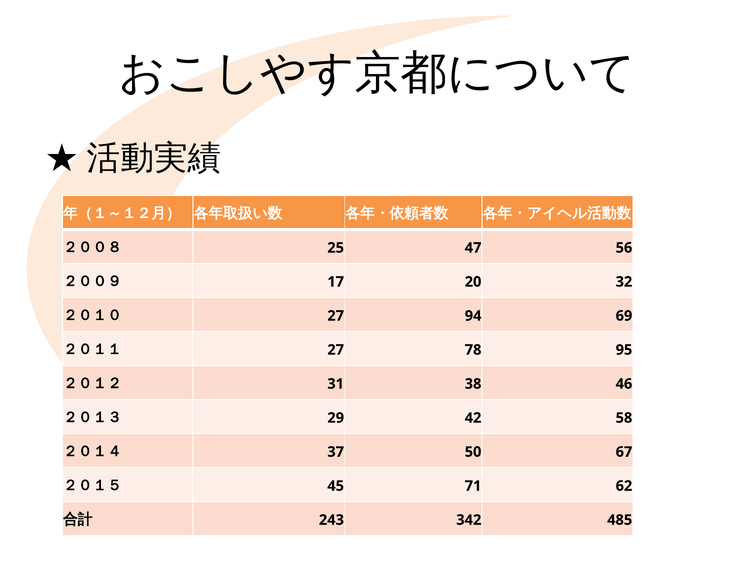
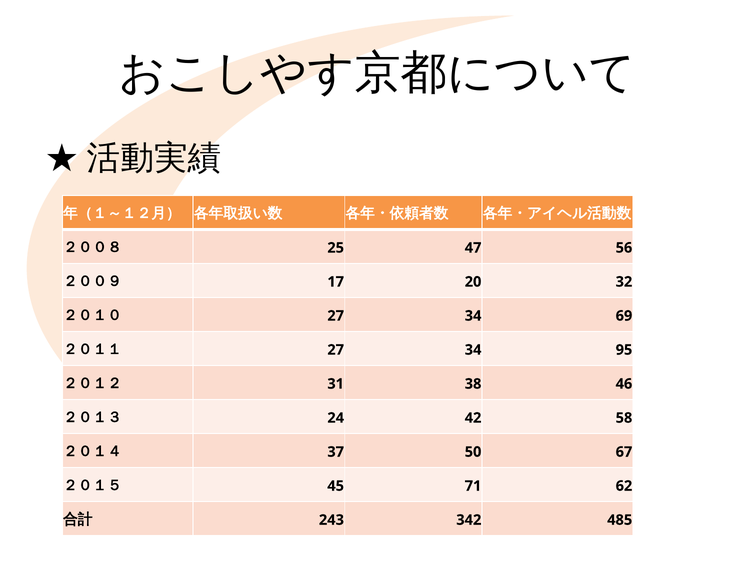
２０１０ 27 94: 94 -> 34
２０１１ 27 78: 78 -> 34
29: 29 -> 24
